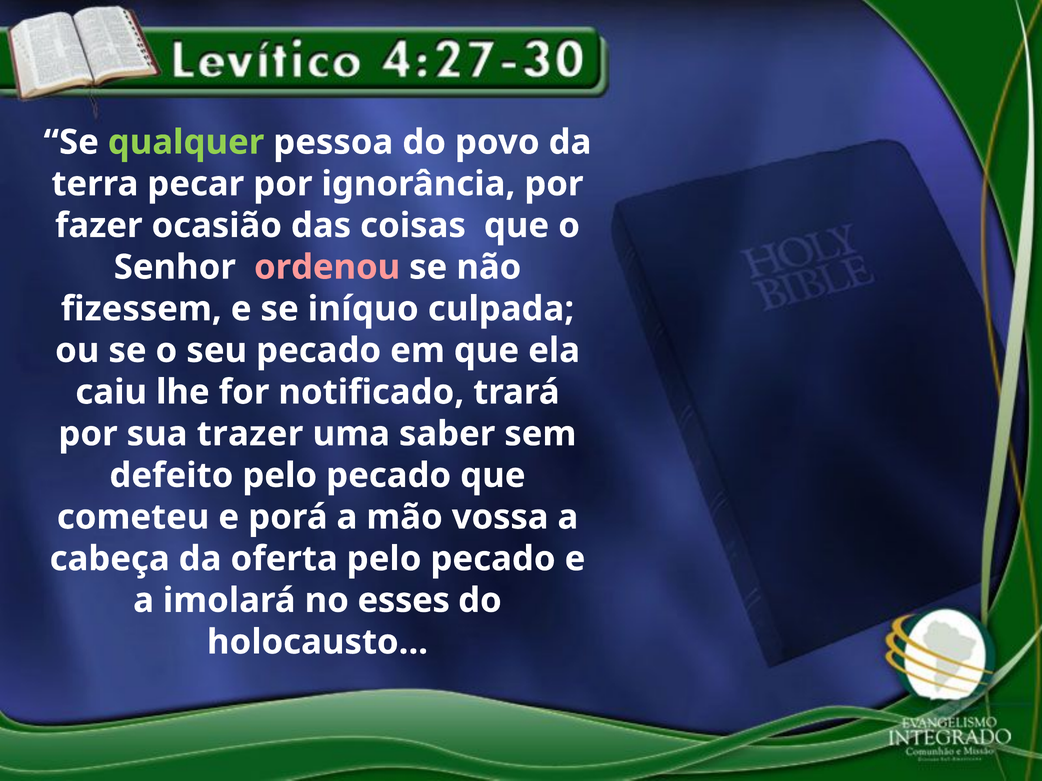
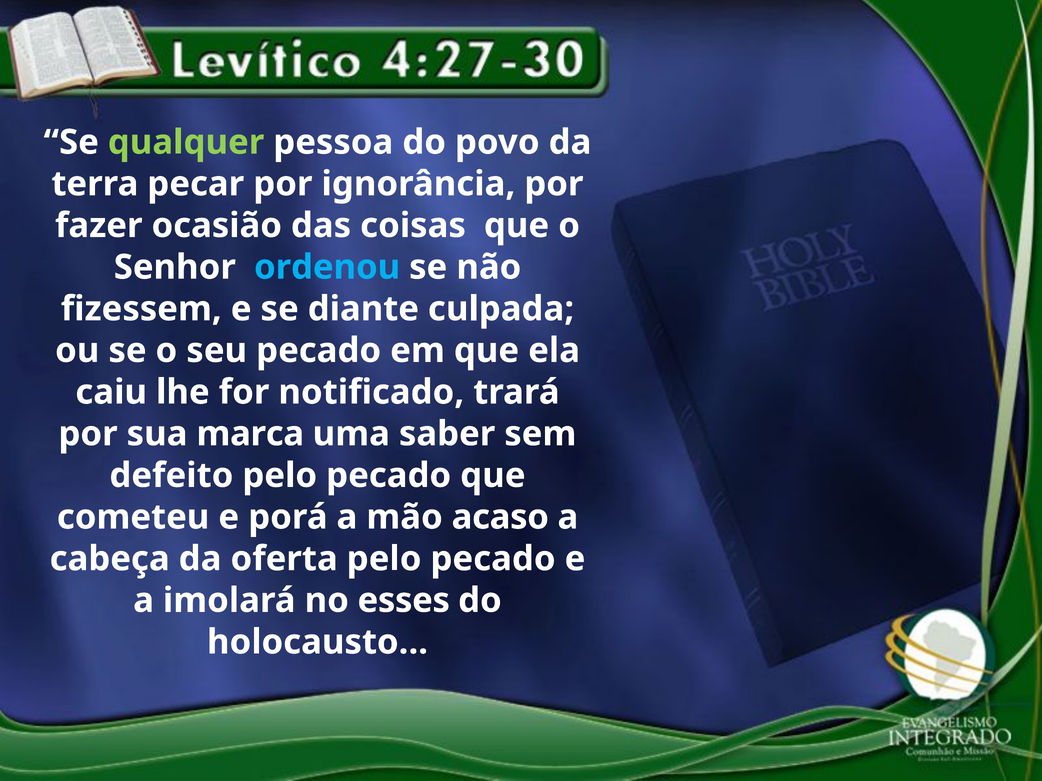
ordenou colour: pink -> light blue
iníquo: iníquo -> diante
trazer: trazer -> marca
vossa: vossa -> acaso
